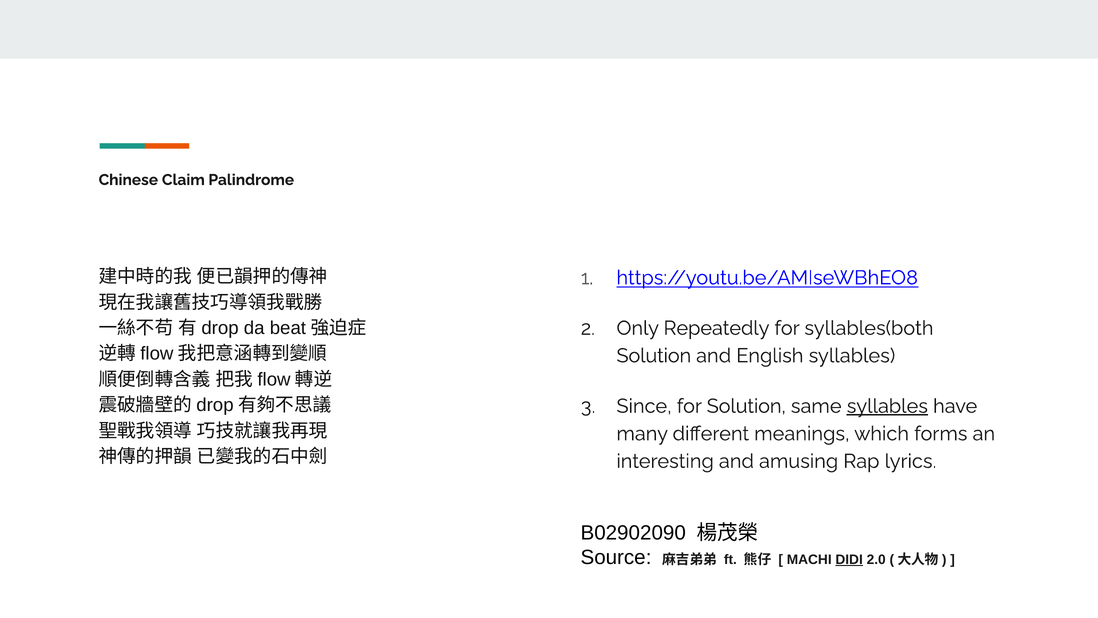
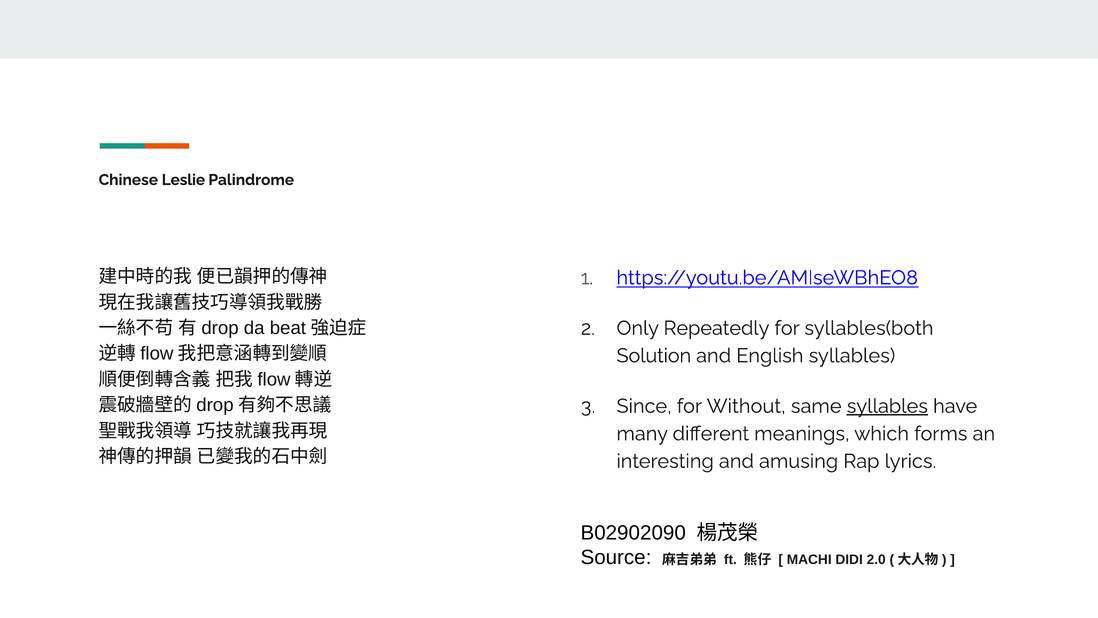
Claim: Claim -> Leslie
for Solution: Solution -> Without
DIDI underline: present -> none
